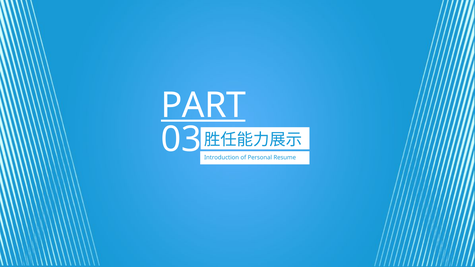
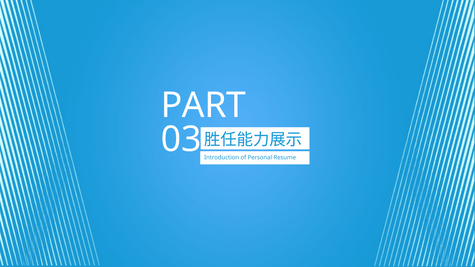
PART underline: present -> none
